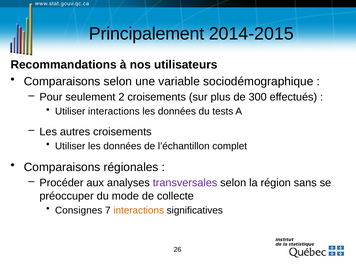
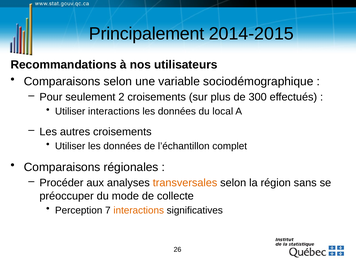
tests: tests -> local
transversales colour: purple -> orange
Consignes: Consignes -> Perception
